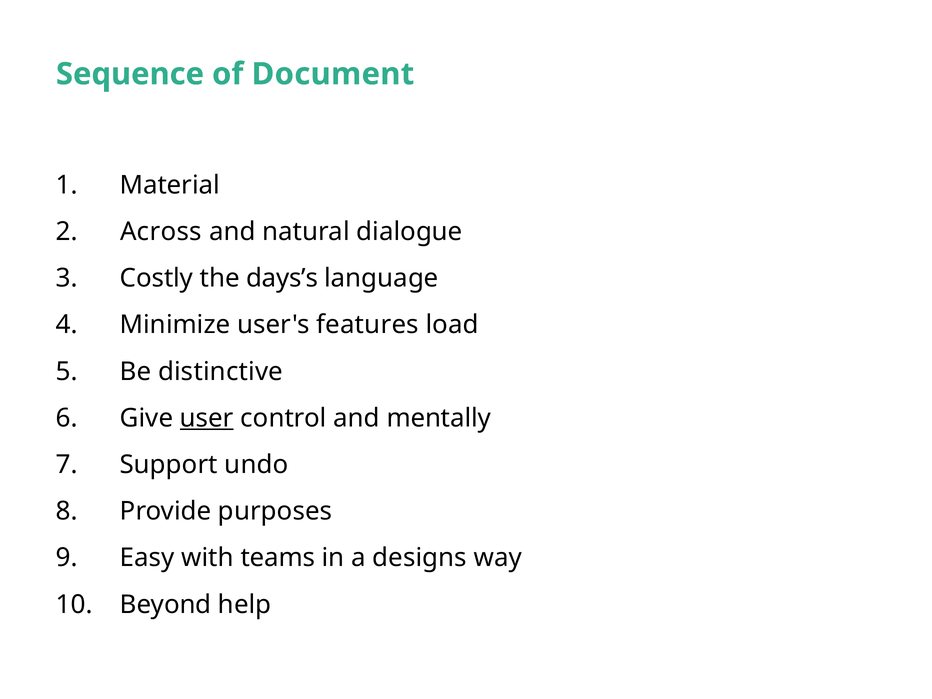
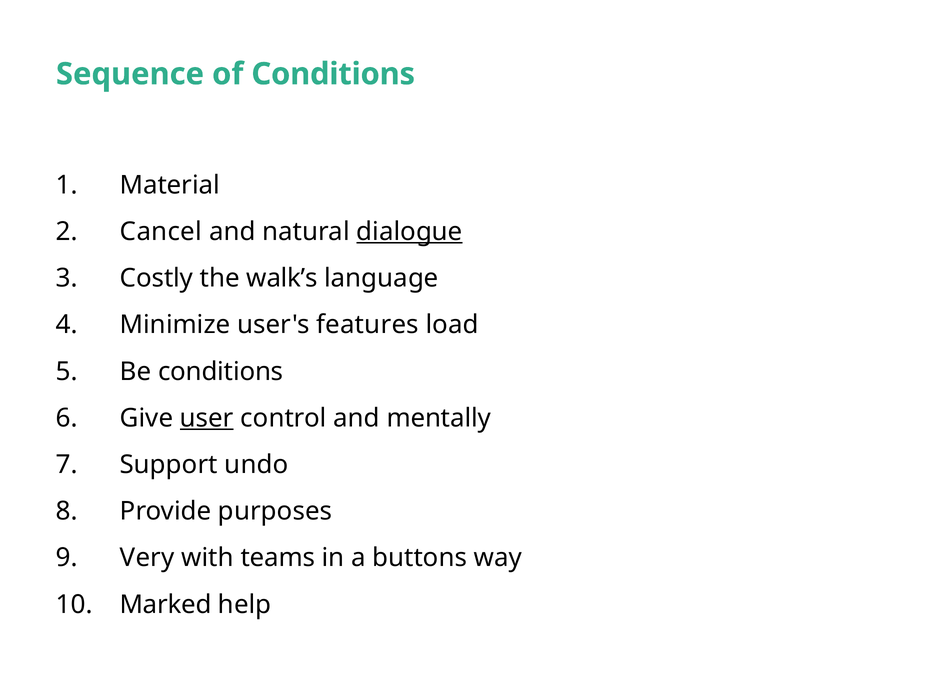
of Document: Document -> Conditions
Across: Across -> Cancel
dialogue underline: none -> present
days’s: days’s -> walk’s
Be distinctive: distinctive -> conditions
Easy: Easy -> Very
designs: designs -> buttons
Beyond: Beyond -> Marked
